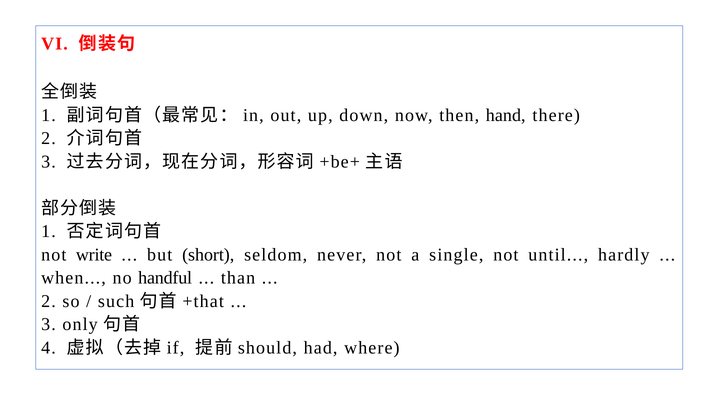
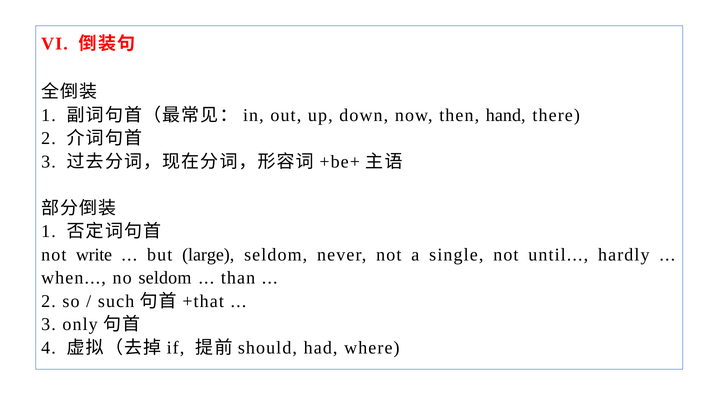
short: short -> large
no handful: handful -> seldom
